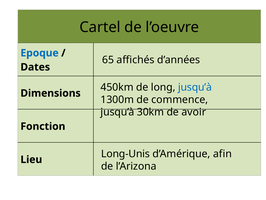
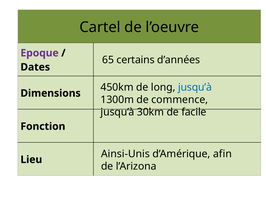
Epoque colour: blue -> purple
affichés: affichés -> certains
avoir: avoir -> facile
Long-Unis: Long-Unis -> Ainsi-Unis
